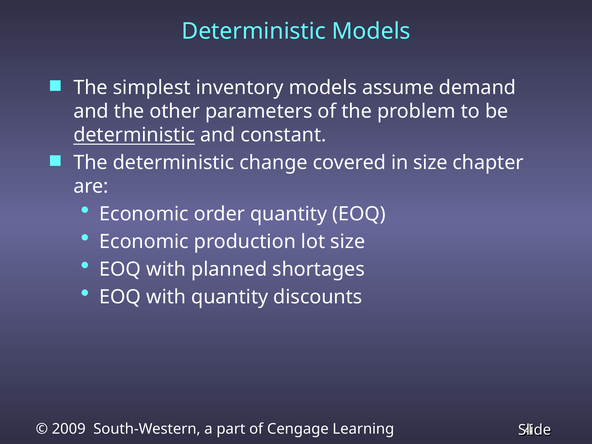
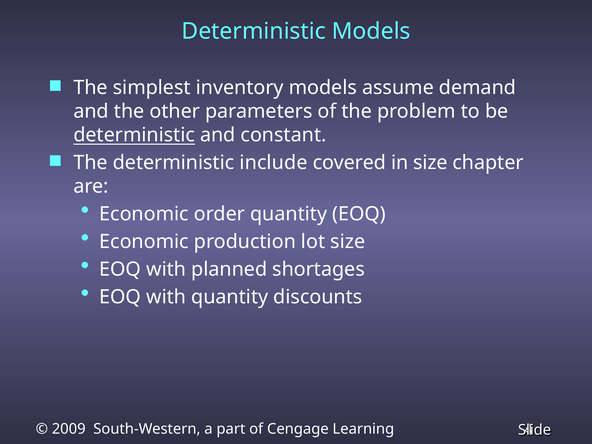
change: change -> include
